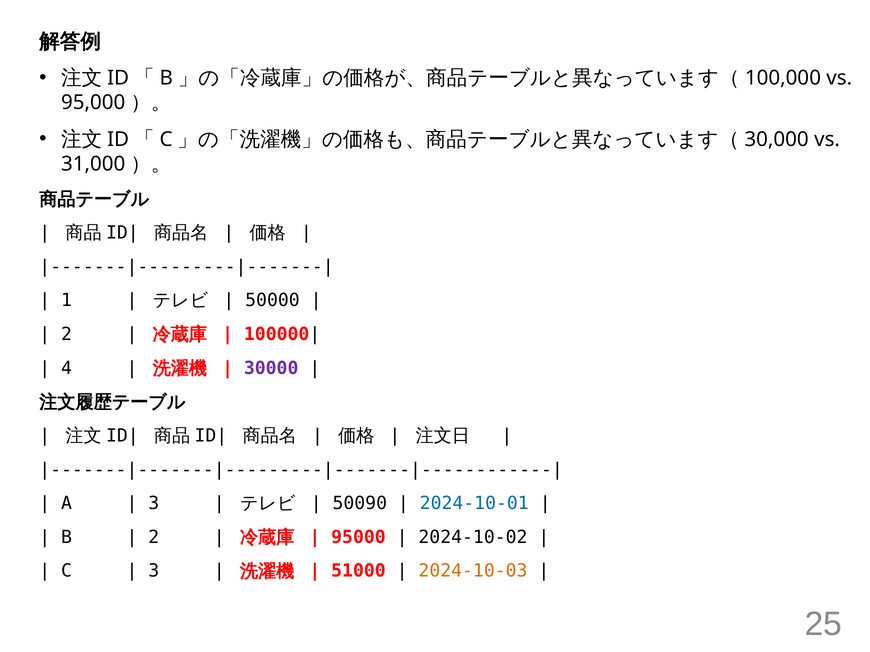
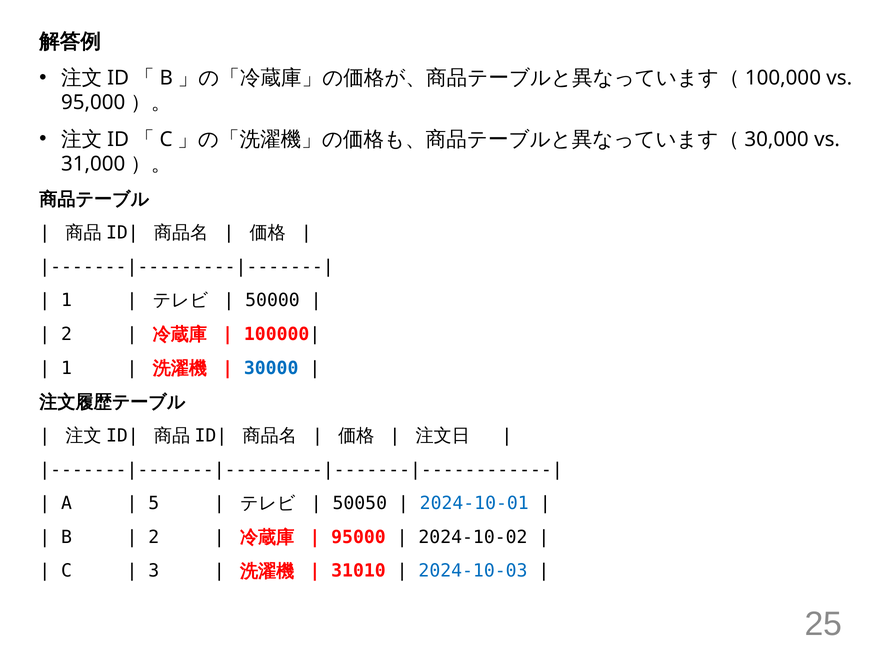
4 at (67, 368): 4 -> 1
30000 colour: purple -> blue
3 at (154, 504): 3 -> 5
50090: 50090 -> 50050
51000: 51000 -> 31010
2024-10-03 colour: orange -> blue
